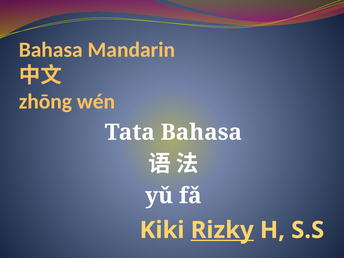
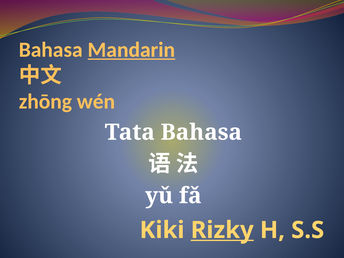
Mandarin underline: none -> present
